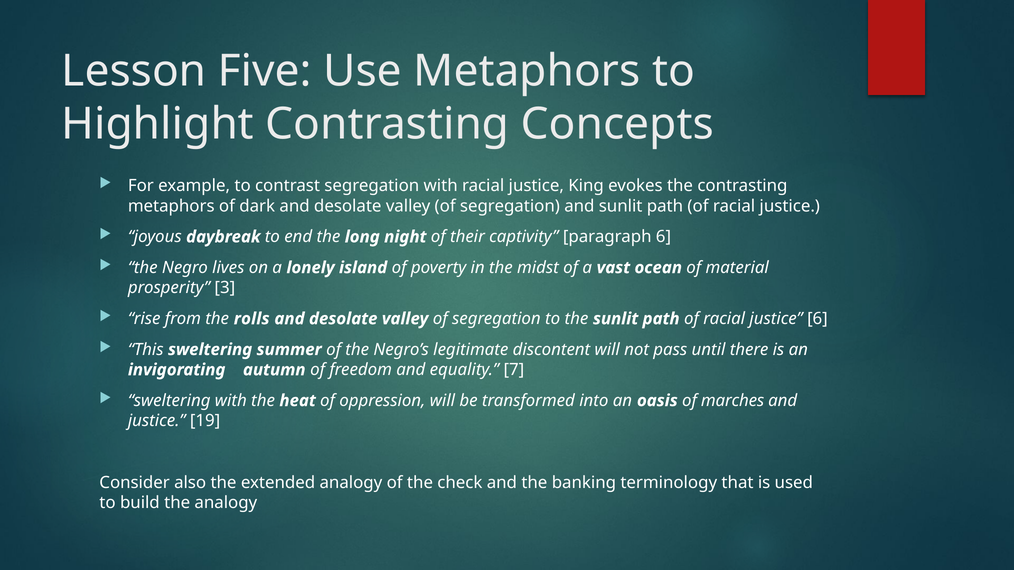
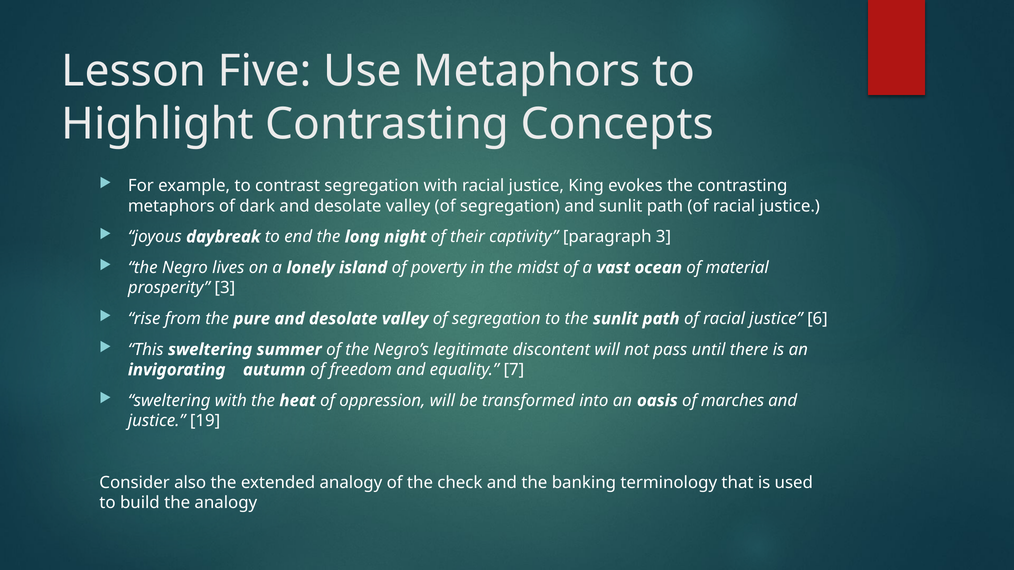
paragraph 6: 6 -> 3
rolls: rolls -> pure
